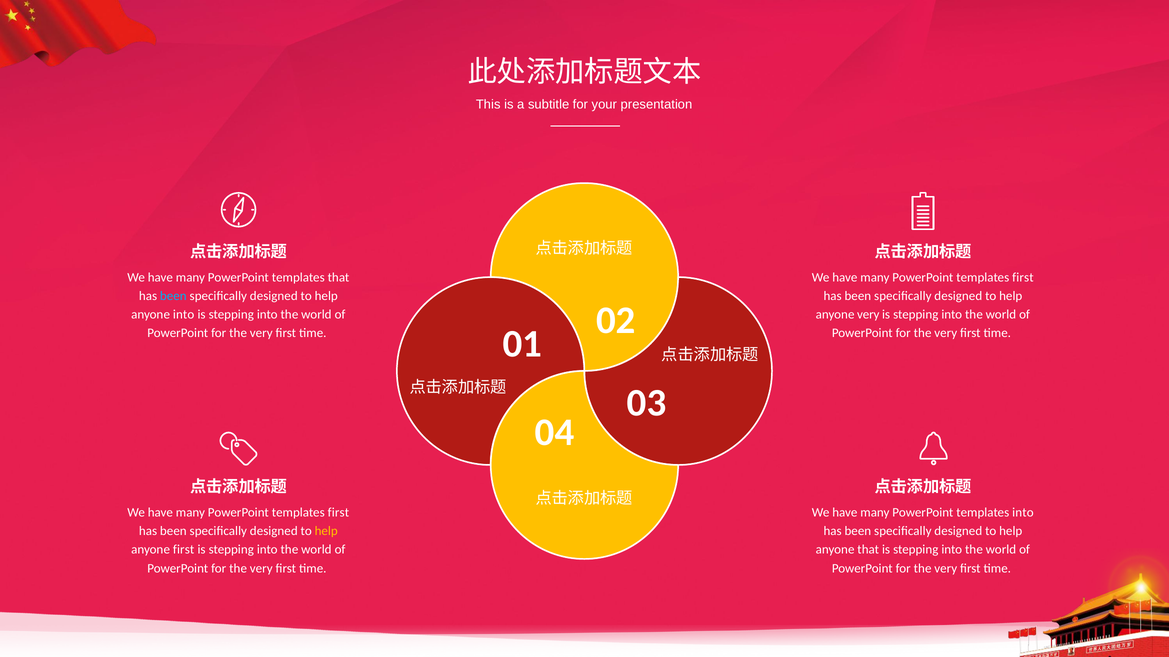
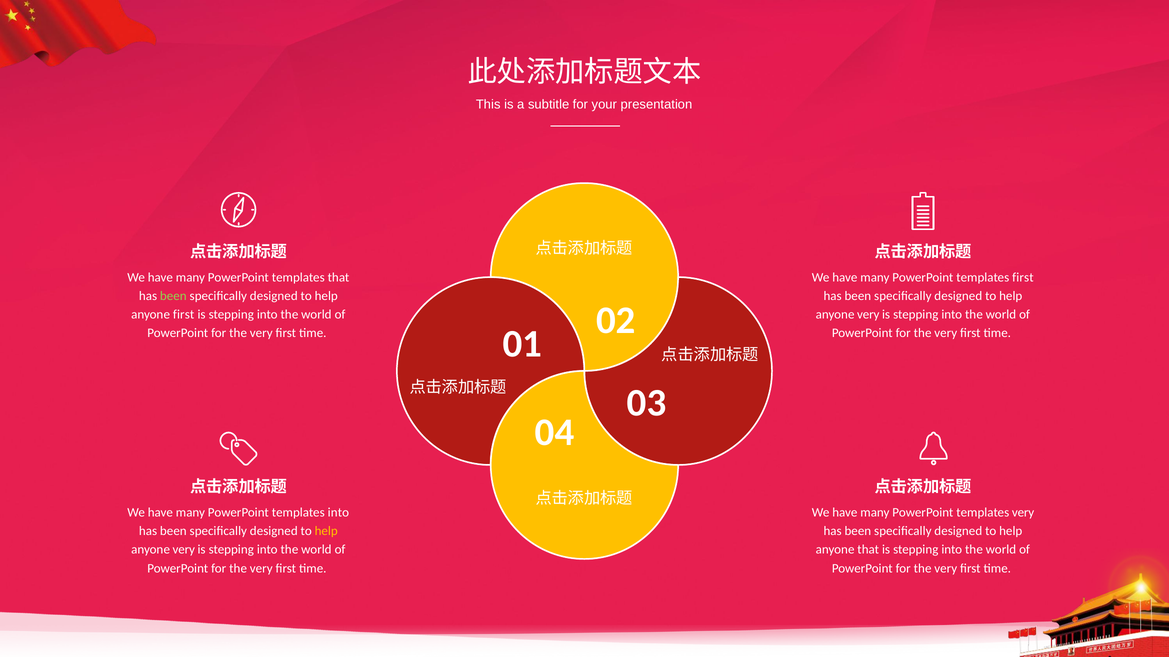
been at (173, 296) colour: light blue -> light green
anyone into: into -> first
first at (338, 512): first -> into
templates into: into -> very
first at (184, 550): first -> very
